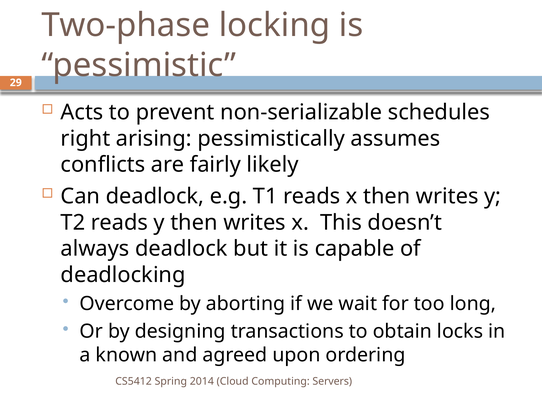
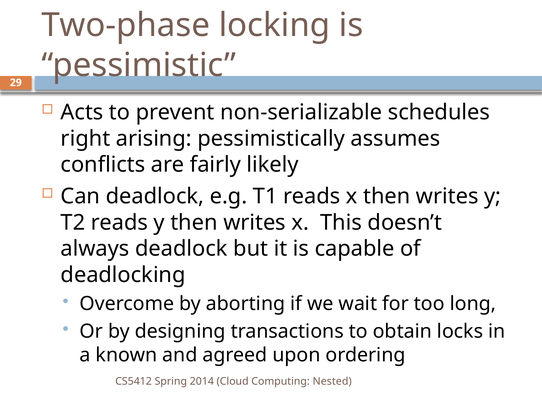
Servers: Servers -> Nested
